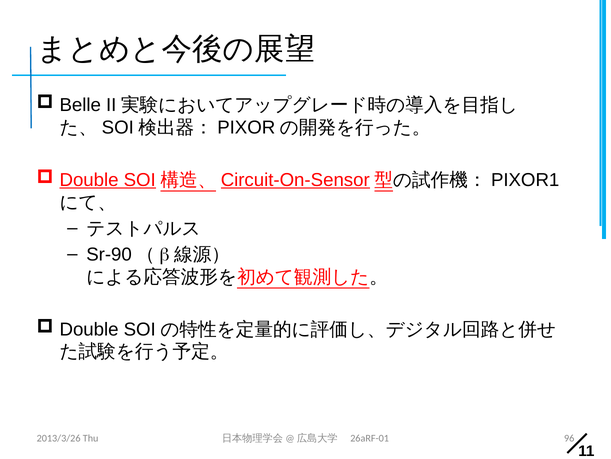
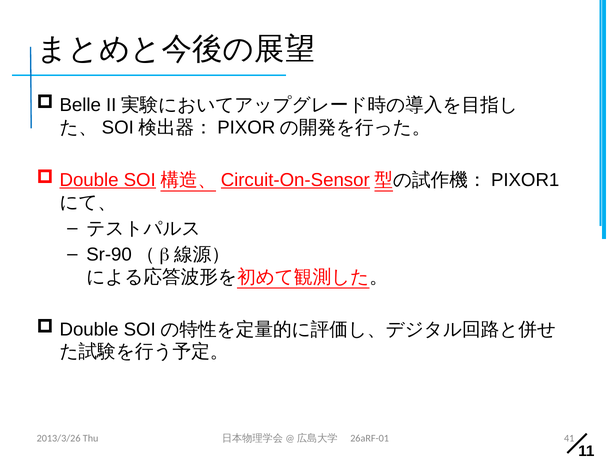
96: 96 -> 41
